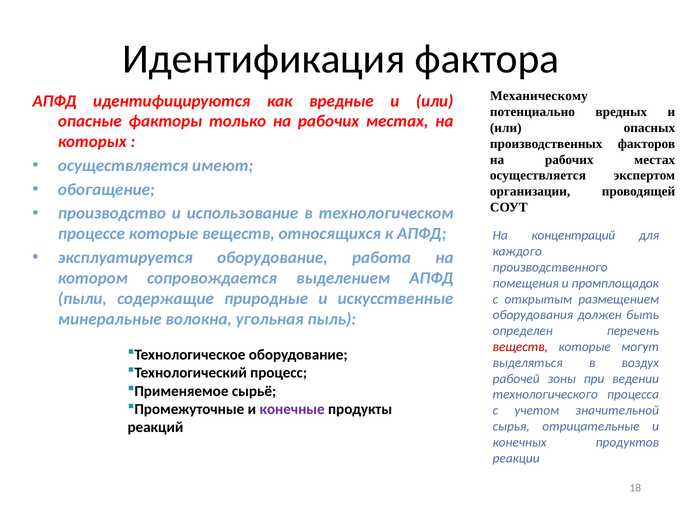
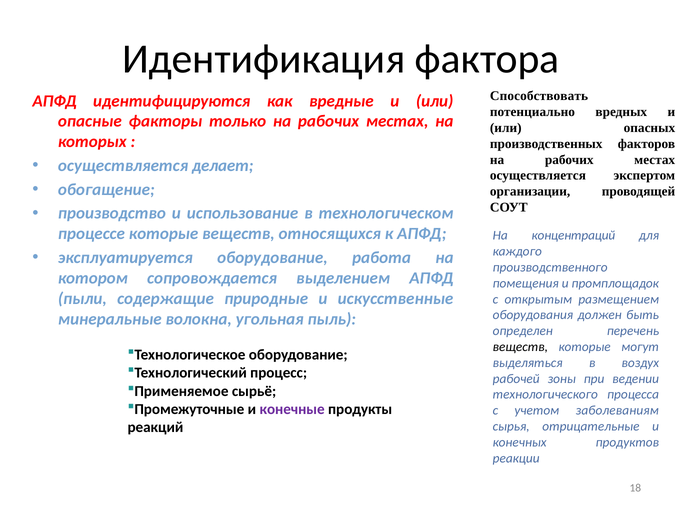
Механическому: Механическому -> Способствовать
имеют: имеют -> делает
веществ at (520, 347) colour: red -> black
значительной: значительной -> заболеваниям
